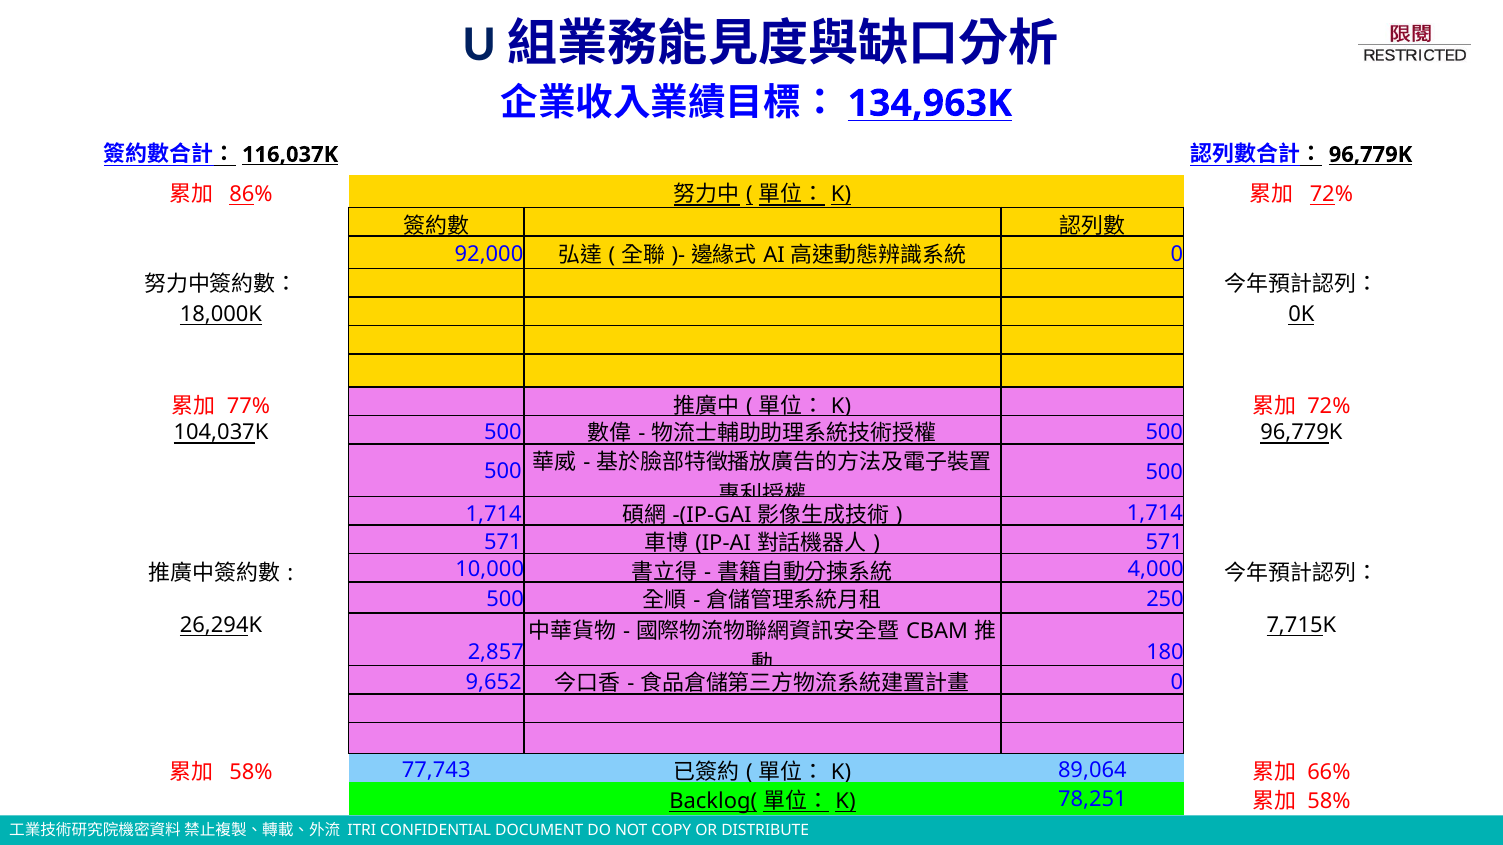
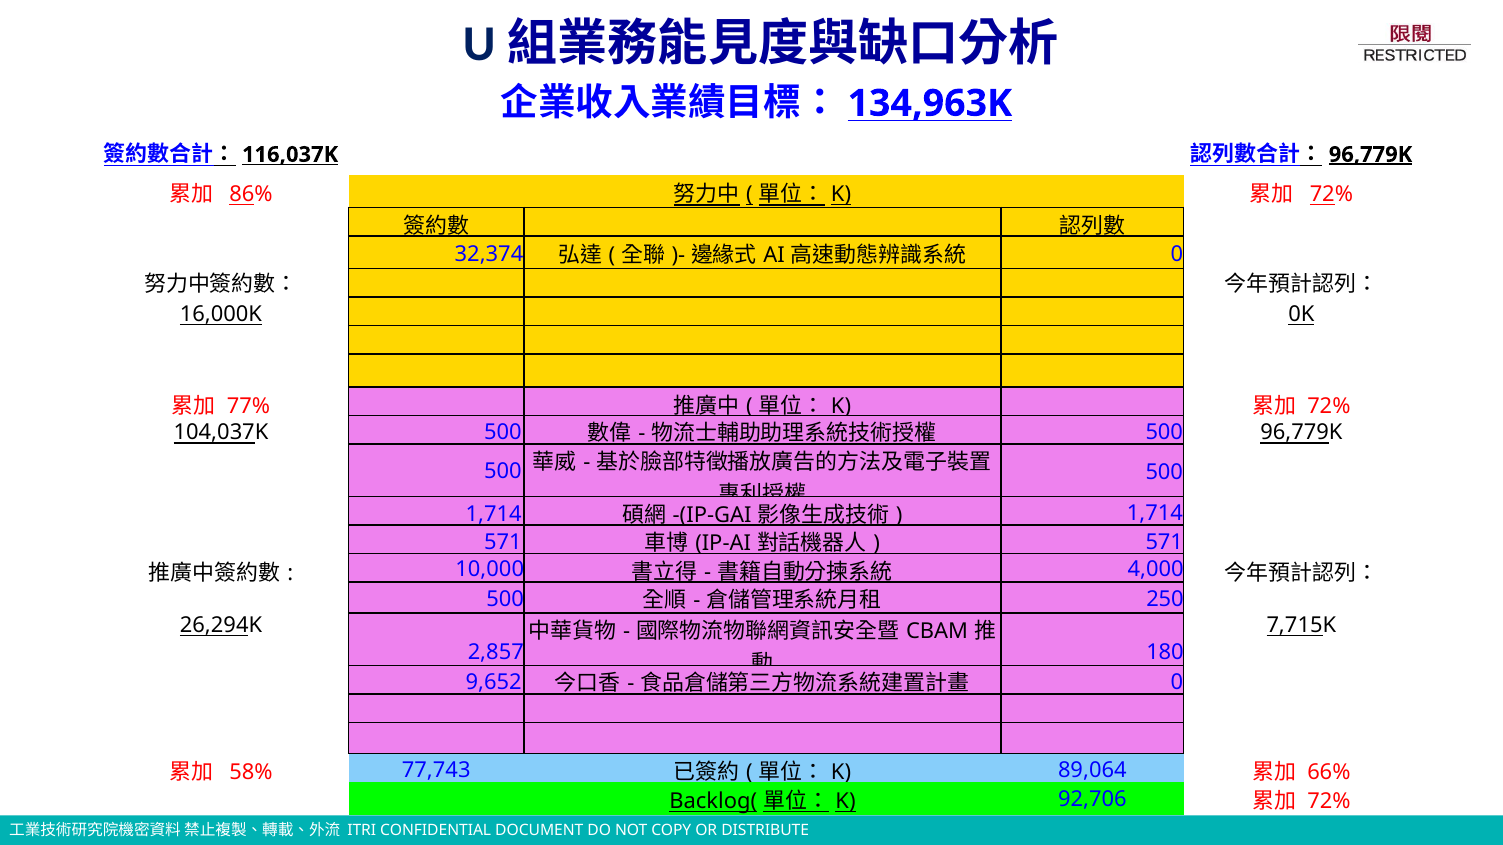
96,779K at (1370, 155) underline: none -> present
92,000: 92,000 -> 32,374
18,000K: 18,000K -> 16,000K
78,251: 78,251 -> 92,706
58% at (1329, 801): 58% -> 72%
